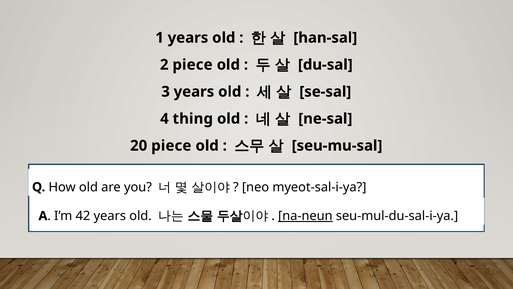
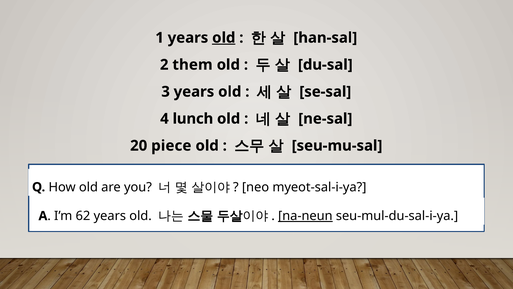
old at (224, 38) underline: none -> present
2 piece: piece -> them
thing: thing -> lunch
42: 42 -> 62
